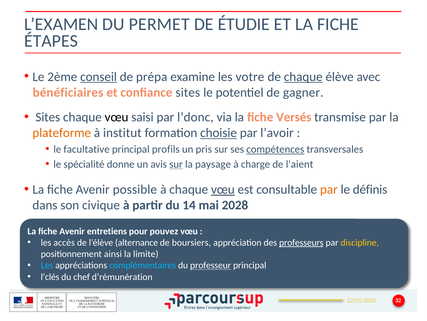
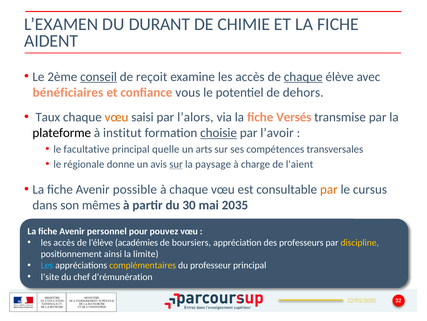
PERMET: PERMET -> DURANT
ÉTUDIE: ÉTUDIE -> CHIMIE
ÉTAPES: ÉTAPES -> AIDENT
prépa: prépa -> reçoit
examine les votre: votre -> accès
confiance sites: sites -> vous
gagner: gagner -> dehors
Sites at (48, 117): Sites -> Taux
vœu at (117, 117) colour: black -> orange
l’donc: l’donc -> l’alors
plateforme colour: orange -> black
profils: profils -> quelle
pris: pris -> arts
compétences underline: present -> none
spécialité: spécialité -> régionale
vœu at (223, 189) underline: present -> none
définis: définis -> cursus
civique: civique -> mêmes
14: 14 -> 30
2028: 2028 -> 2035
entretiens: entretiens -> personnel
alternance: alternance -> académies
professeurs underline: present -> none
complémentaires colour: light blue -> yellow
professeur underline: present -> none
l’clés: l’clés -> l’site
